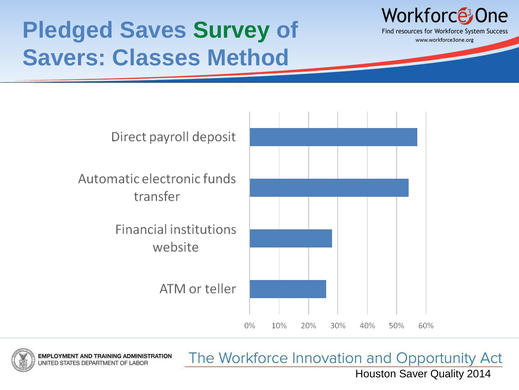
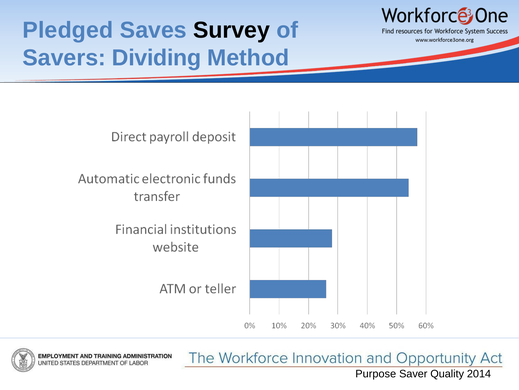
Survey colour: green -> black
Classes: Classes -> Dividing
Houston: Houston -> Purpose
